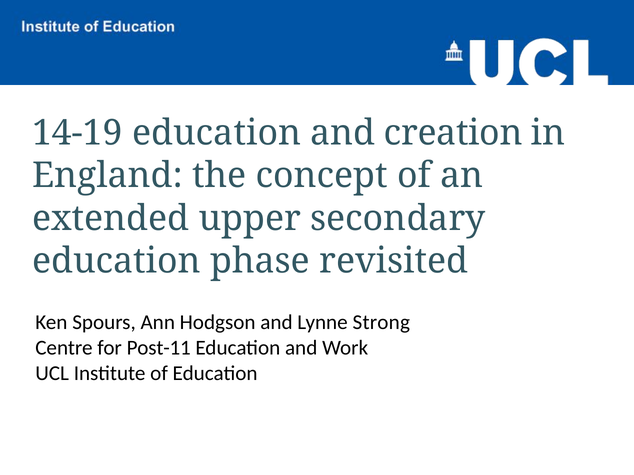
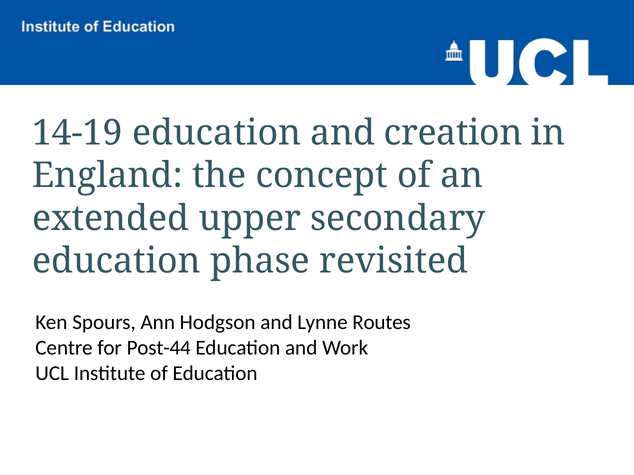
Strong: Strong -> Routes
Post-11: Post-11 -> Post-44
